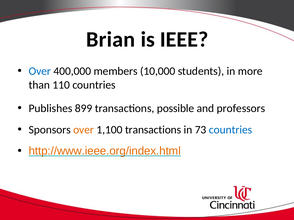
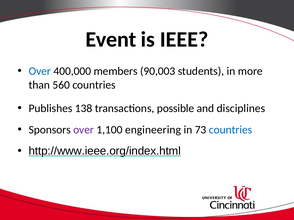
Brian: Brian -> Event
10,000: 10,000 -> 90,003
110: 110 -> 560
899: 899 -> 138
professors: professors -> disciplines
over at (84, 130) colour: orange -> purple
1,100 transactions: transactions -> engineering
http://www.ieee.org/index.html colour: orange -> black
